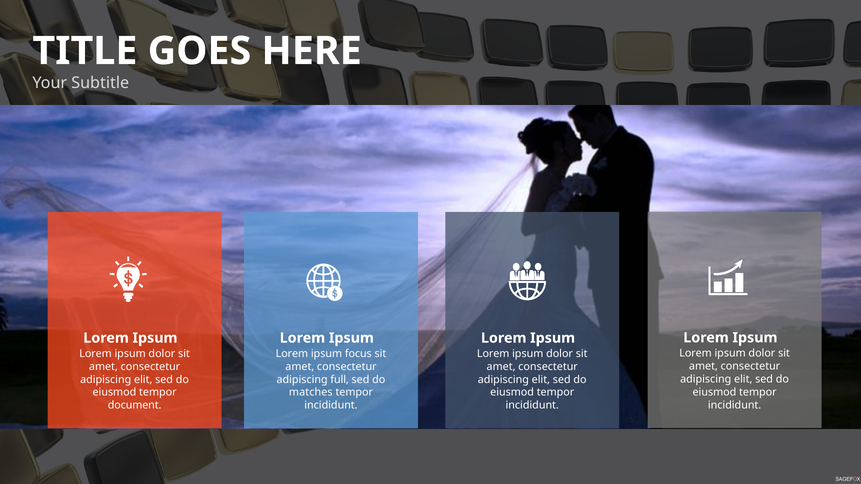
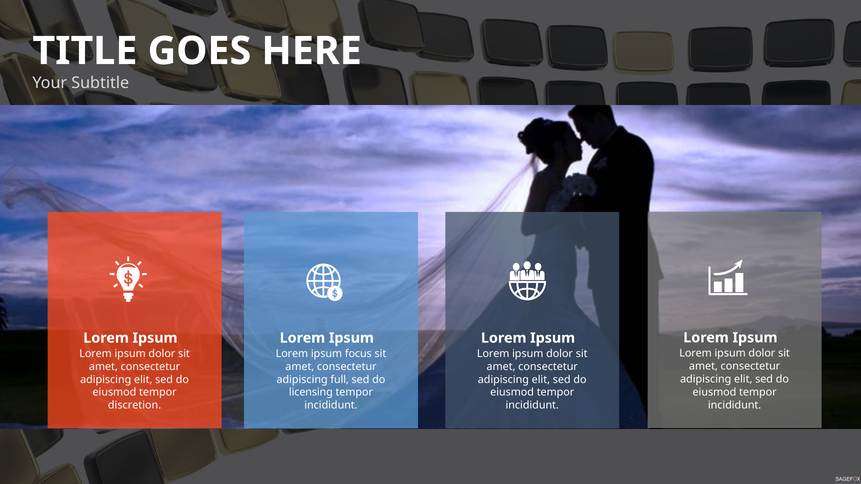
matches: matches -> licensing
document: document -> discretion
